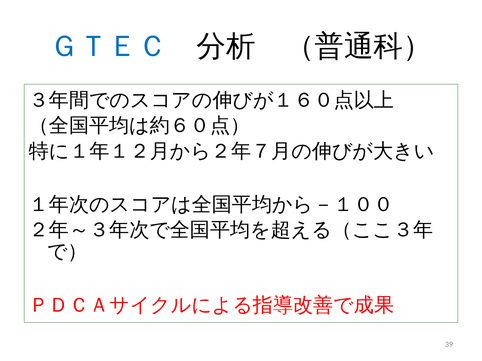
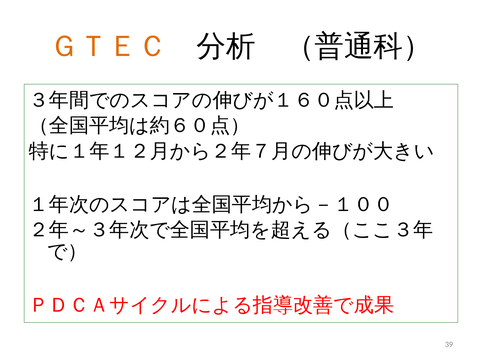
ＧＴＥＣ colour: blue -> orange
